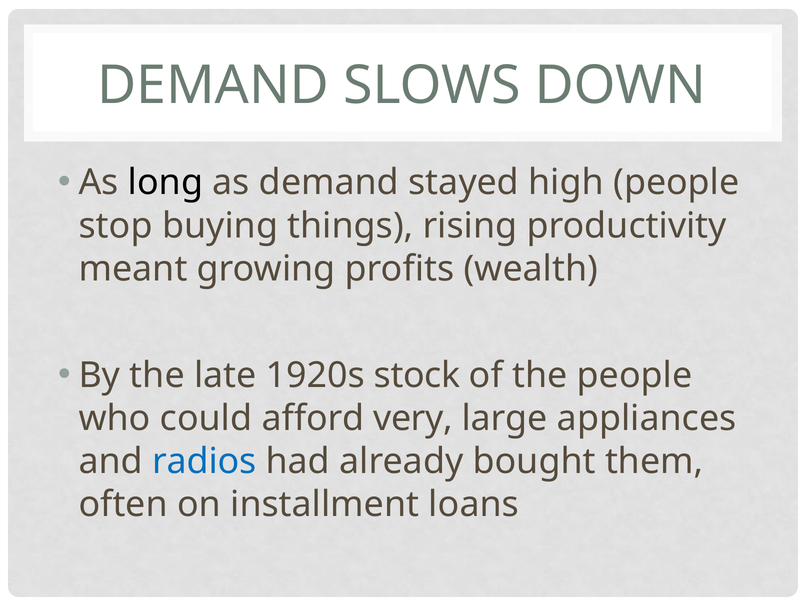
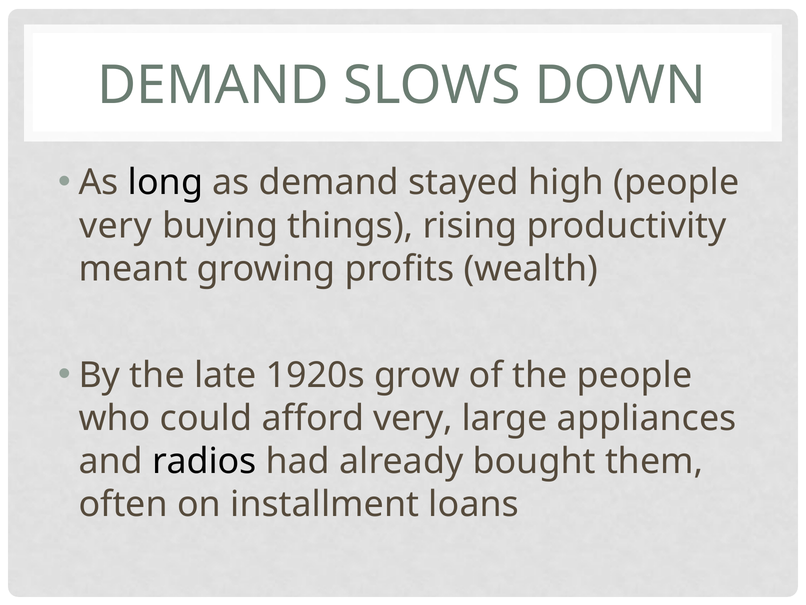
stop at (116, 226): stop -> very
stock: stock -> grow
radios colour: blue -> black
